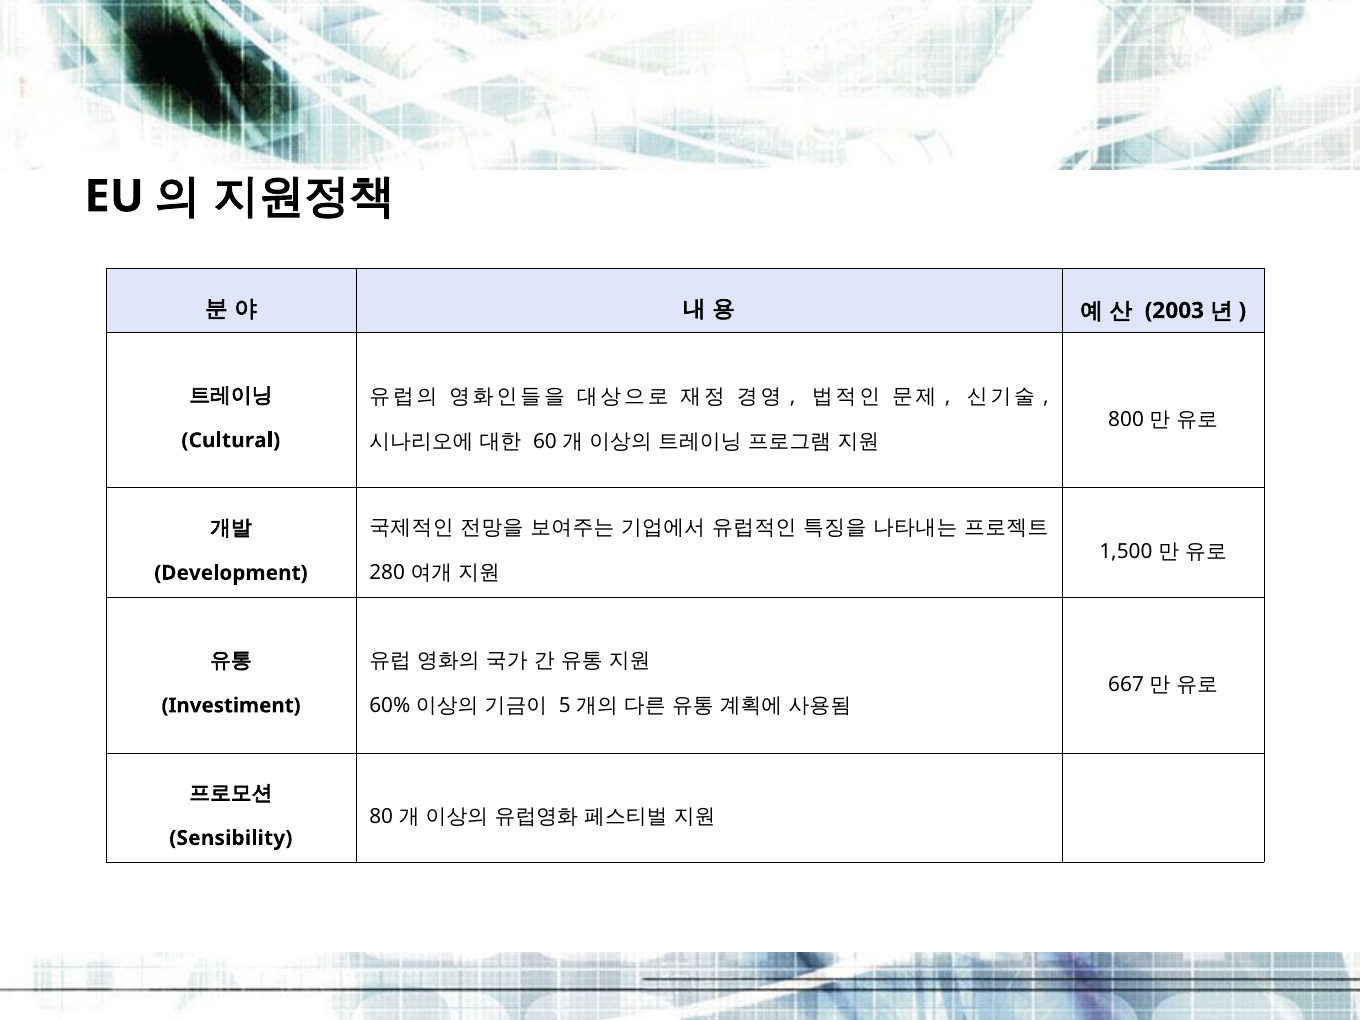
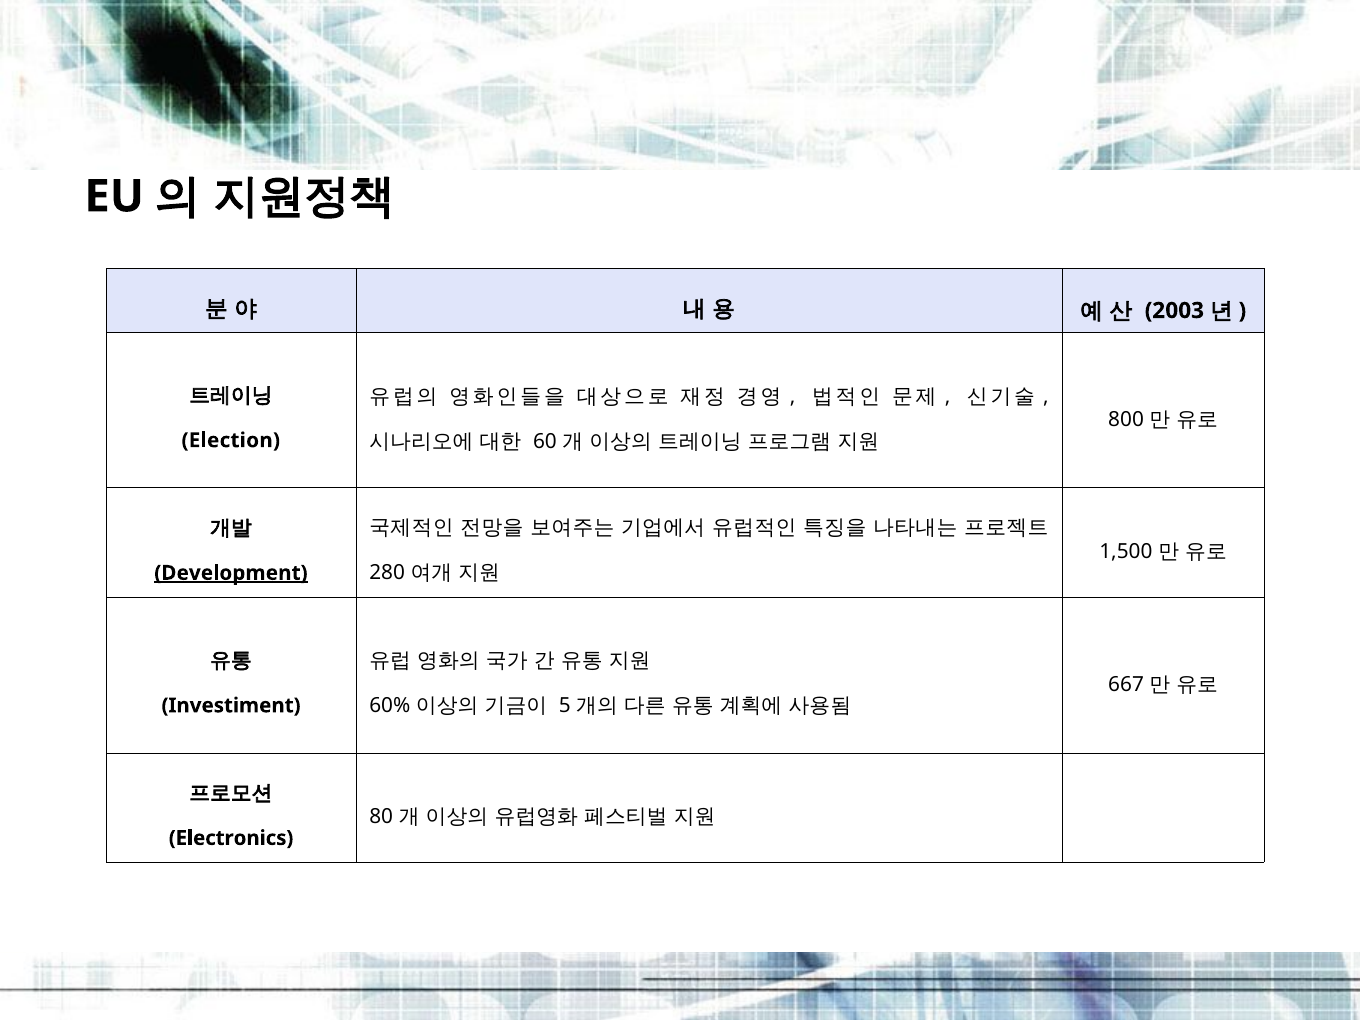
Cultural: Cultural -> Election
Development underline: none -> present
Sensibility: Sensibility -> Electronics
